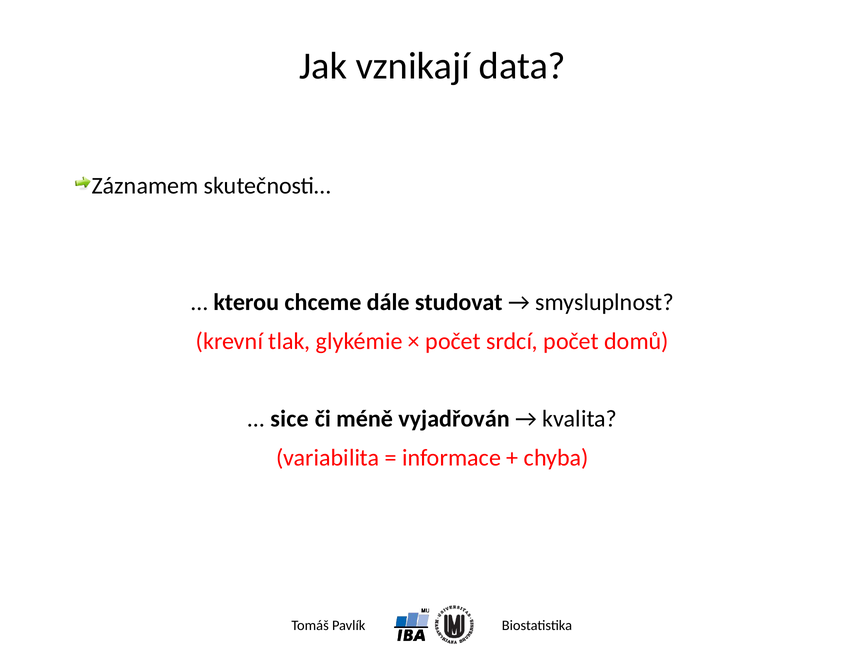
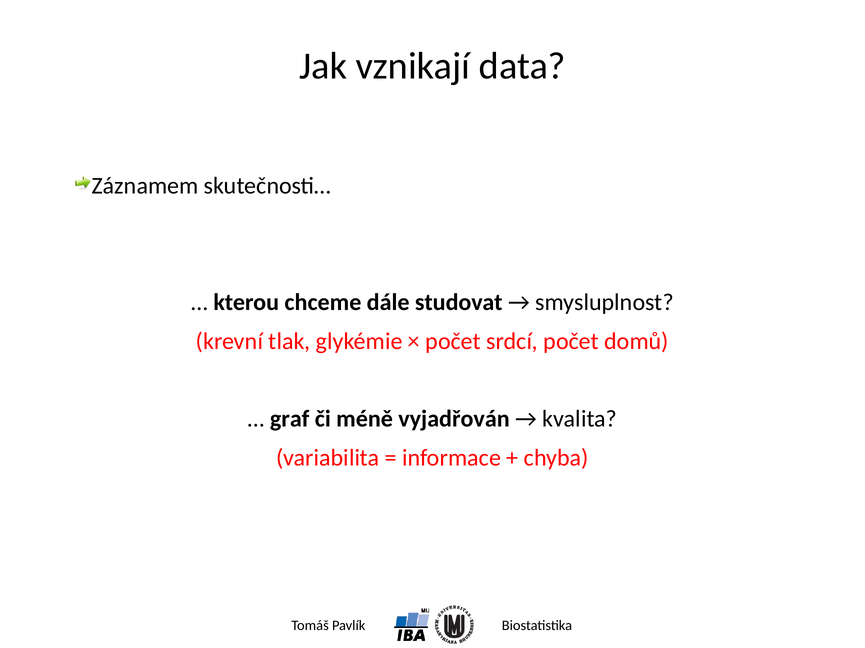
sice: sice -> graf
